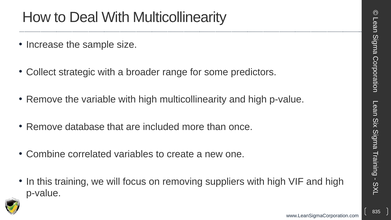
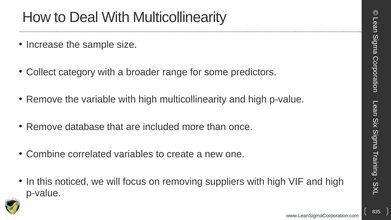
strategic: strategic -> category
training: training -> noticed
